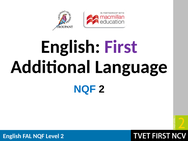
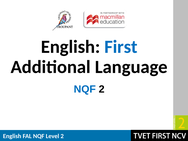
First colour: purple -> blue
